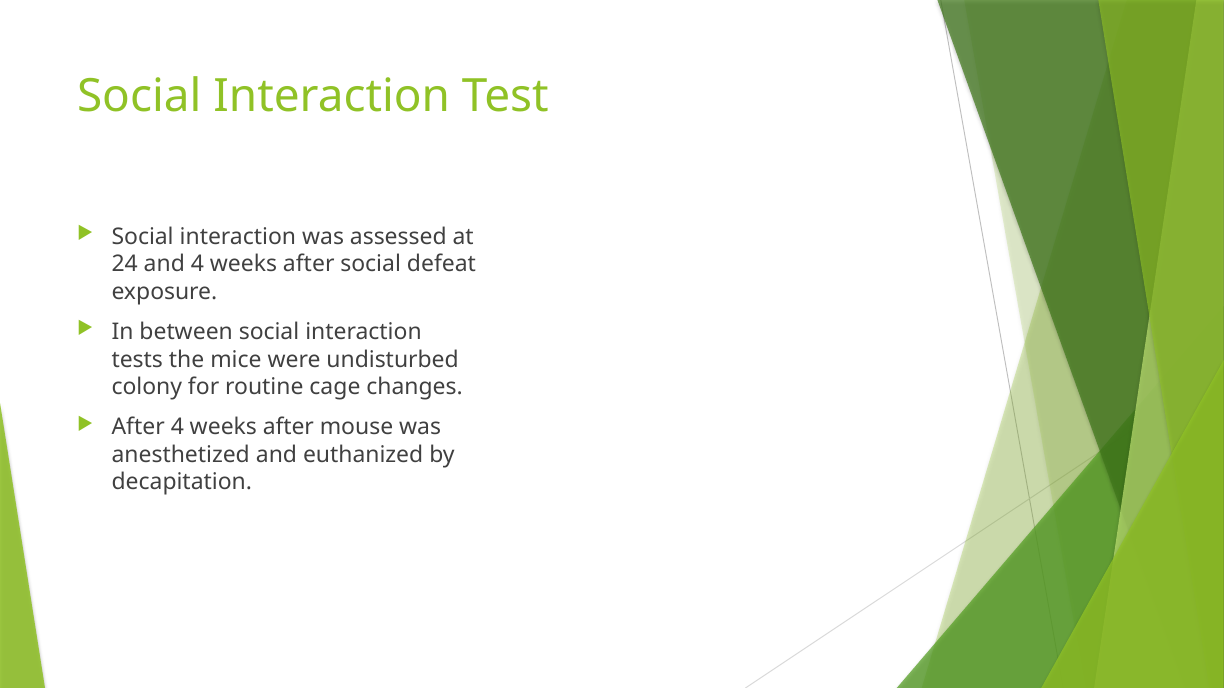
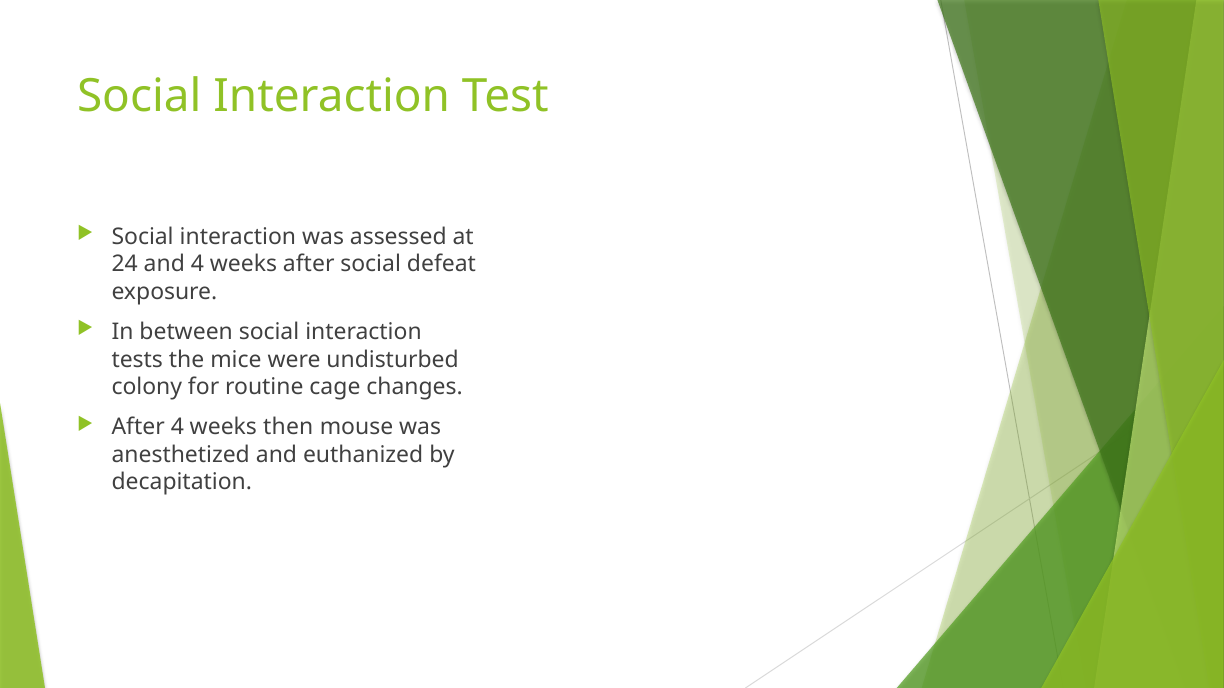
After 4 weeks after: after -> then
